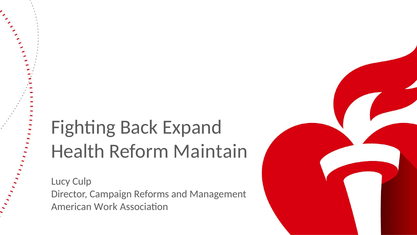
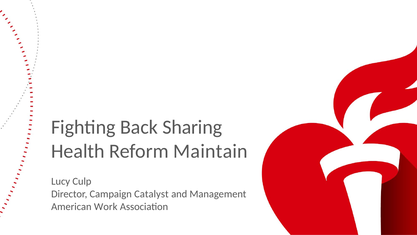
Expand: Expand -> Sharing
Reforms: Reforms -> Catalyst
